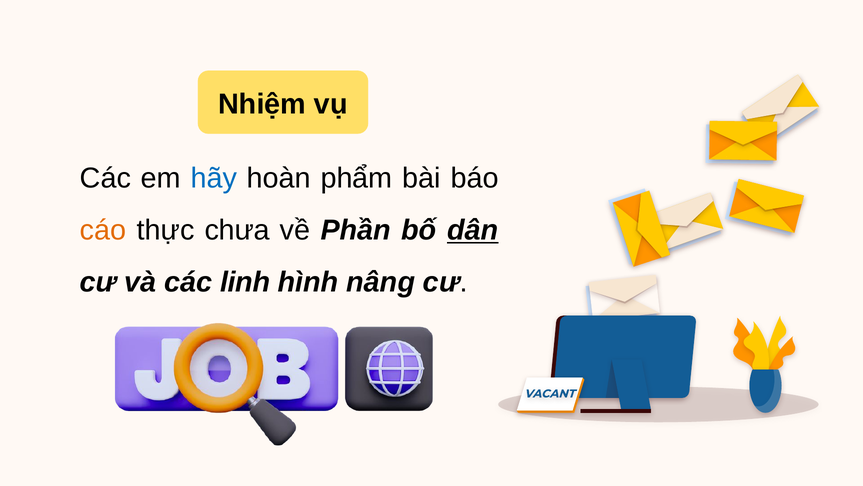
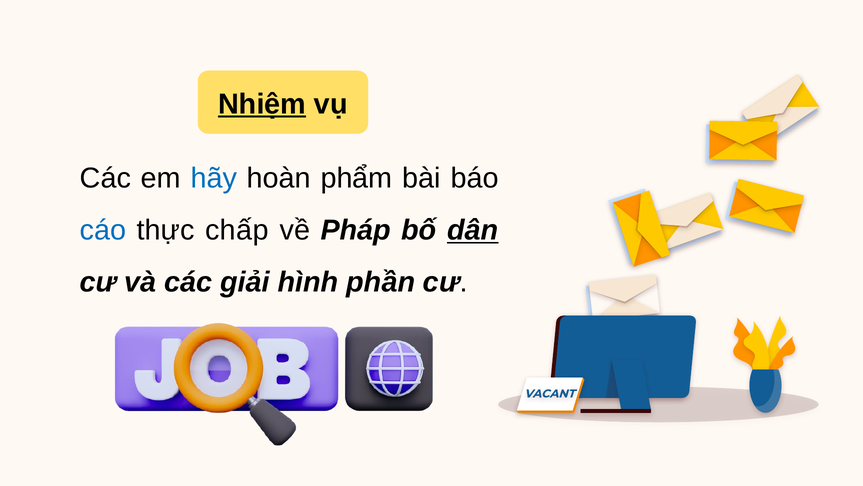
Nhiệm underline: none -> present
cáo colour: orange -> blue
chưa: chưa -> chấp
Phần: Phần -> Pháp
linh: linh -> giải
nâng: nâng -> phần
